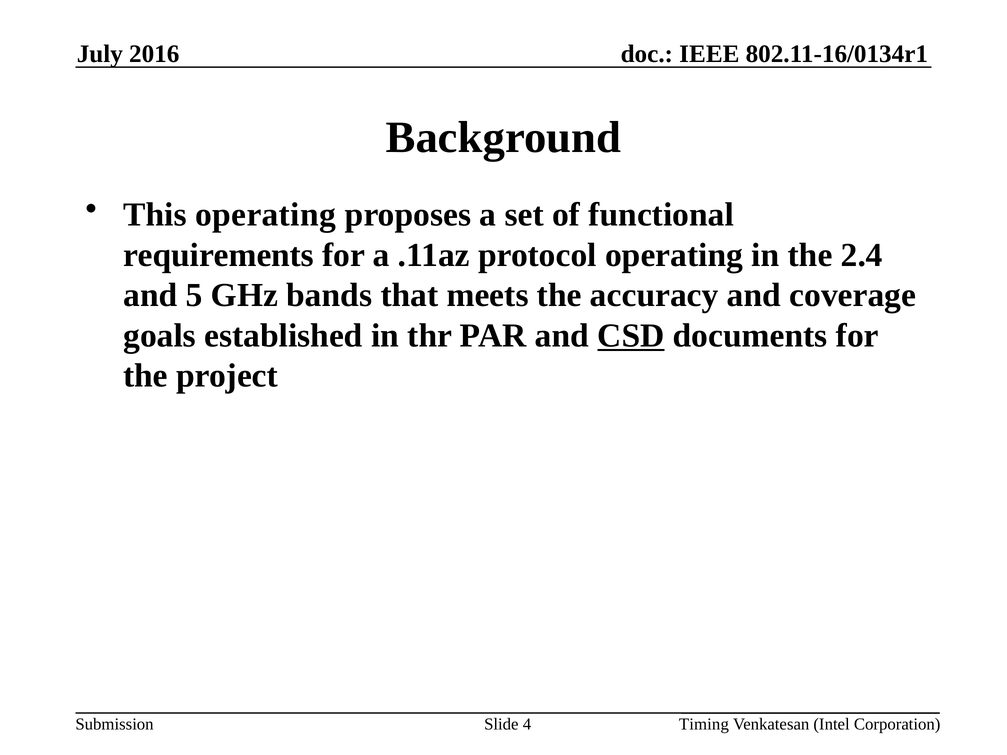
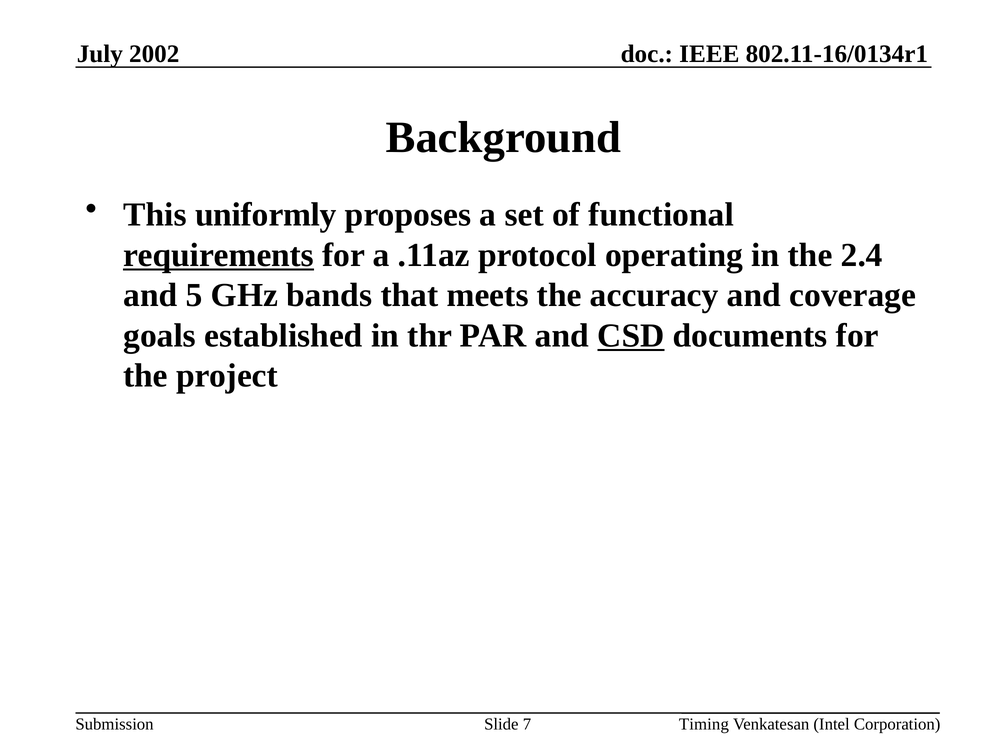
2016: 2016 -> 2002
This operating: operating -> uniformly
requirements underline: none -> present
4: 4 -> 7
